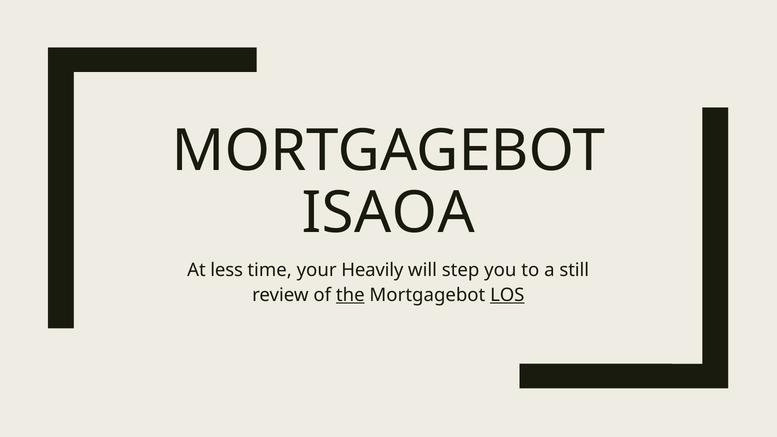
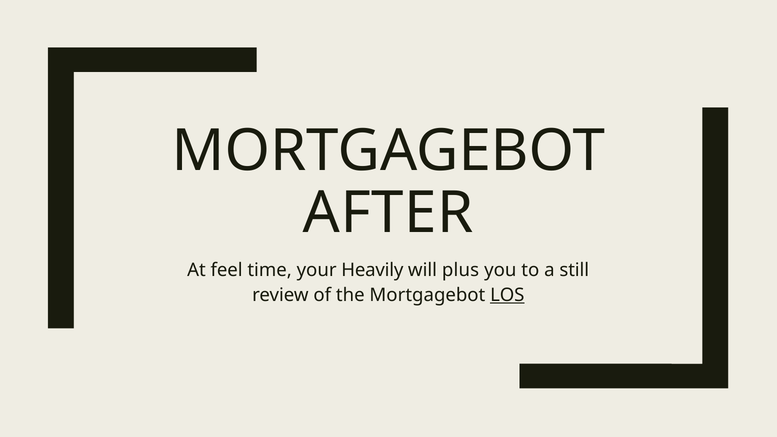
ISAOA: ISAOA -> AFTER
less: less -> feel
step: step -> plus
the underline: present -> none
